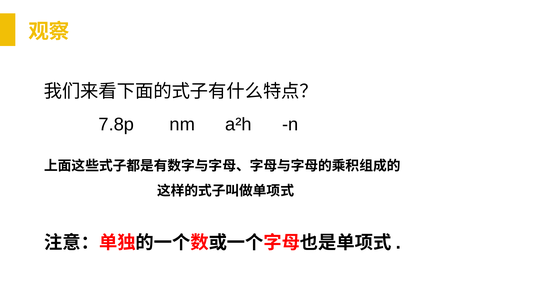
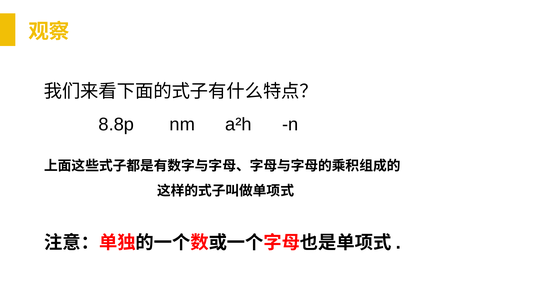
7.8p: 7.8p -> 8.8p
